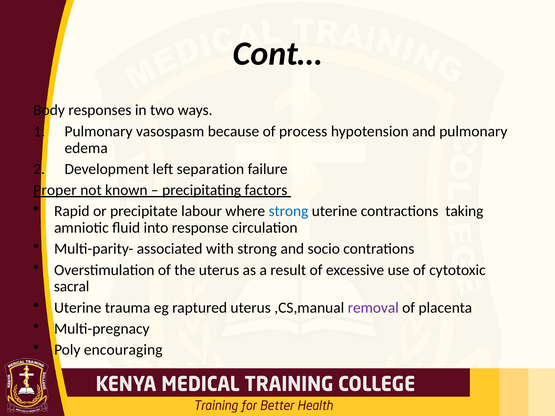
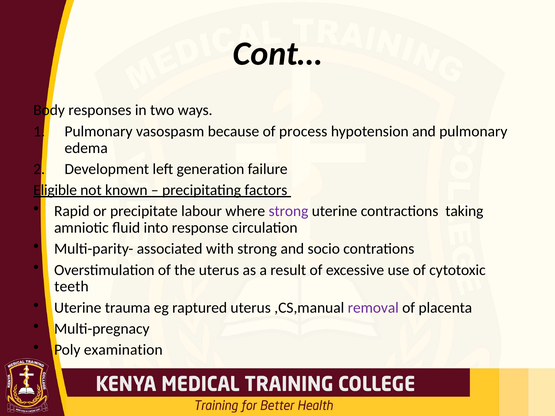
separation: separation -> generation
Proper: Proper -> Eligible
strong at (288, 211) colour: blue -> purple
sacral: sacral -> teeth
encouraging: encouraging -> examination
